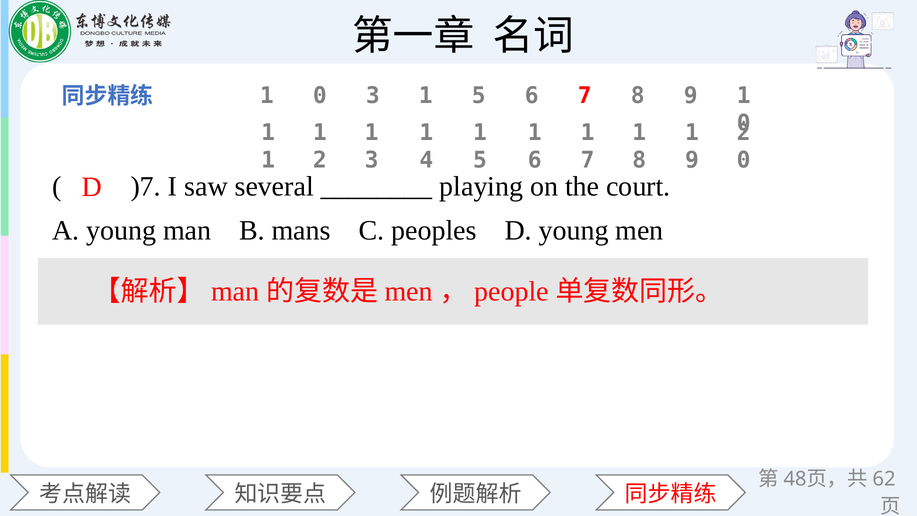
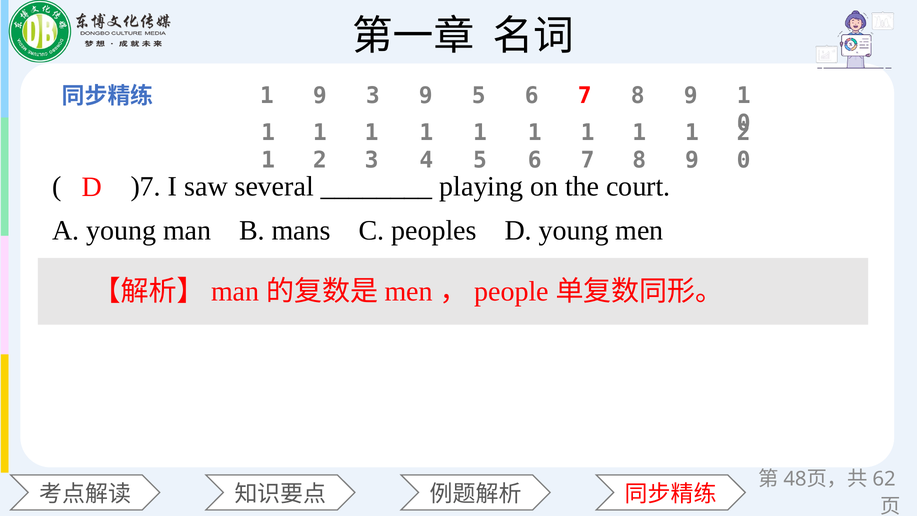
0 at (320, 96): 0 -> 9
1 at (426, 96): 1 -> 9
